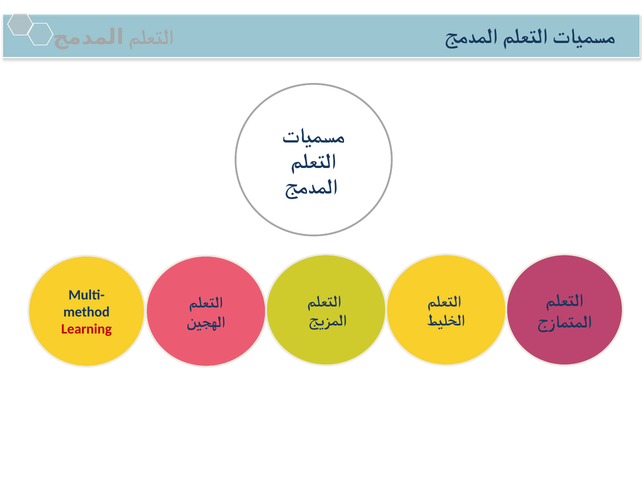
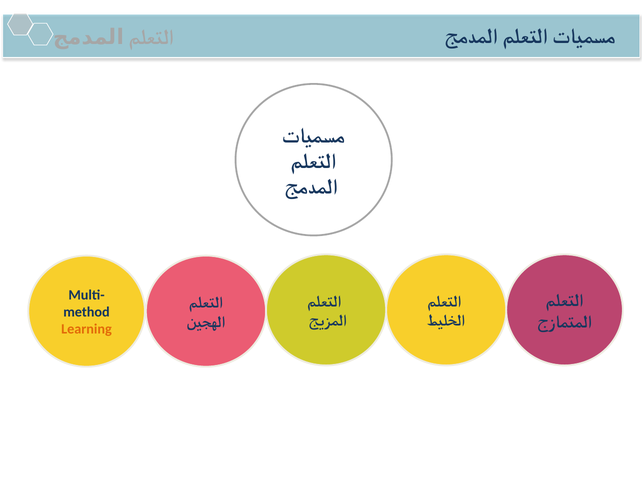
Learning colour: red -> orange
